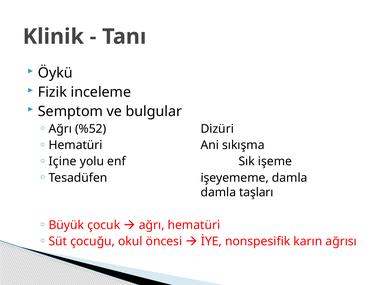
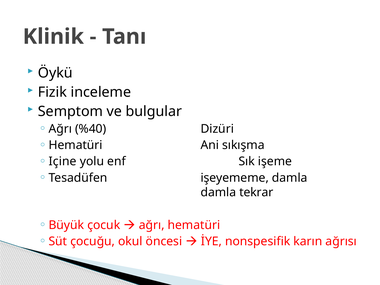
%52: %52 -> %40
taşları: taşları -> tekrar
